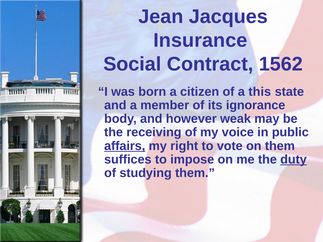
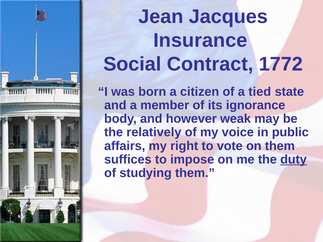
1562: 1562 -> 1772
this: this -> tied
receiving: receiving -> relatively
affairs underline: present -> none
